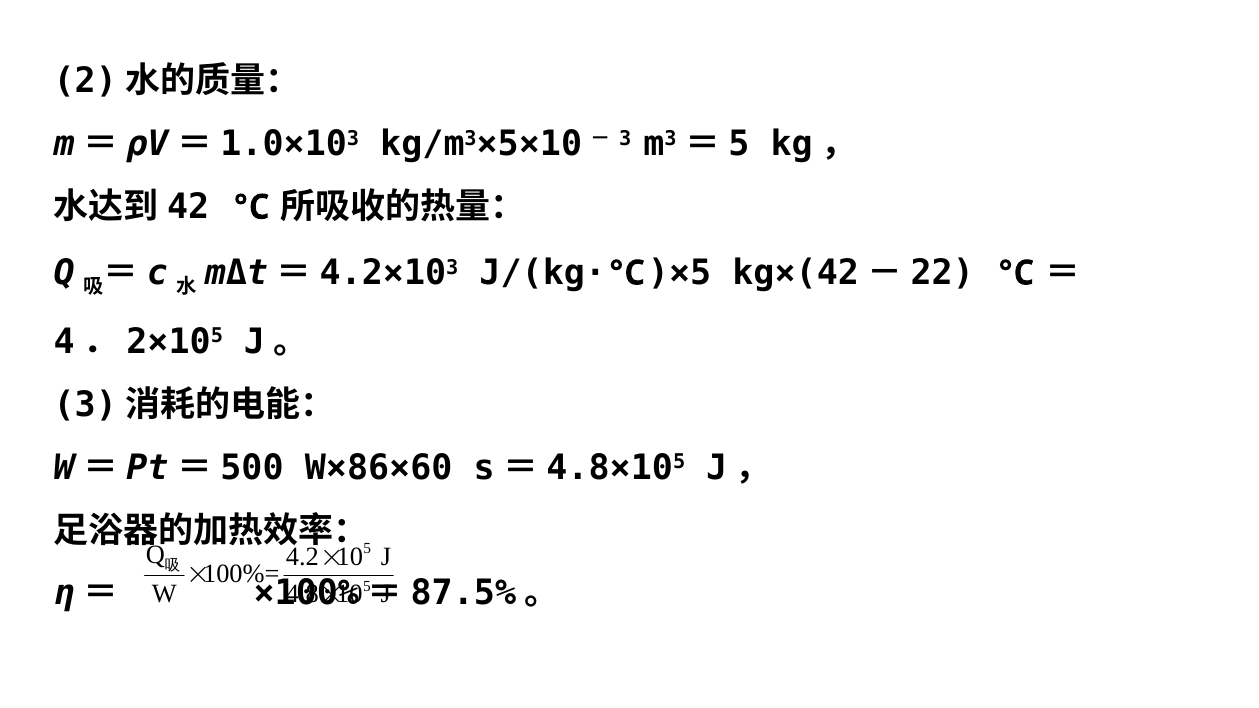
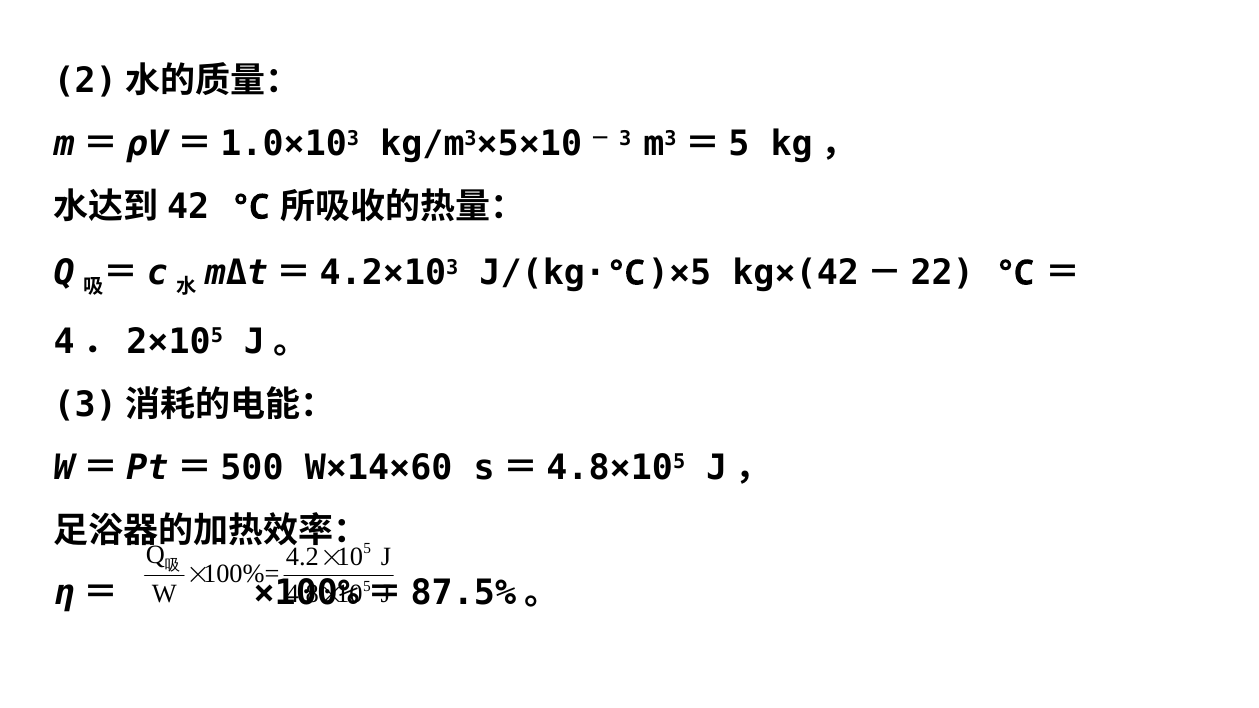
W×86×60: W×86×60 -> W×14×60
